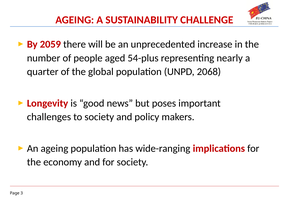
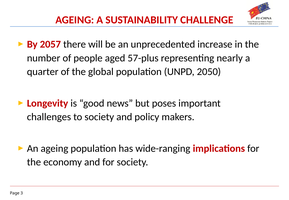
2059: 2059 -> 2057
54-plus: 54-plus -> 57-plus
2068: 2068 -> 2050
